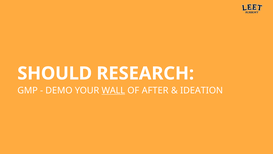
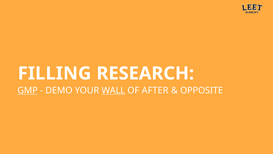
SHOULD: SHOULD -> FILLING
GMP underline: none -> present
IDEATION: IDEATION -> OPPOSITE
